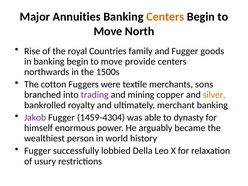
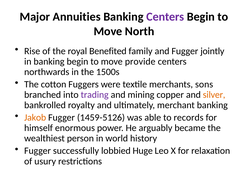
Centers at (165, 17) colour: orange -> purple
Countries: Countries -> Benefited
goods: goods -> jointly
Jakob colour: purple -> orange
1459-4304: 1459-4304 -> 1459-5126
dynasty: dynasty -> records
Della: Della -> Huge
